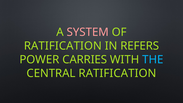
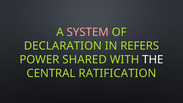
RATIFICATION at (63, 46): RATIFICATION -> DECLARATION
CARRIES: CARRIES -> SHARED
THE colour: light blue -> white
